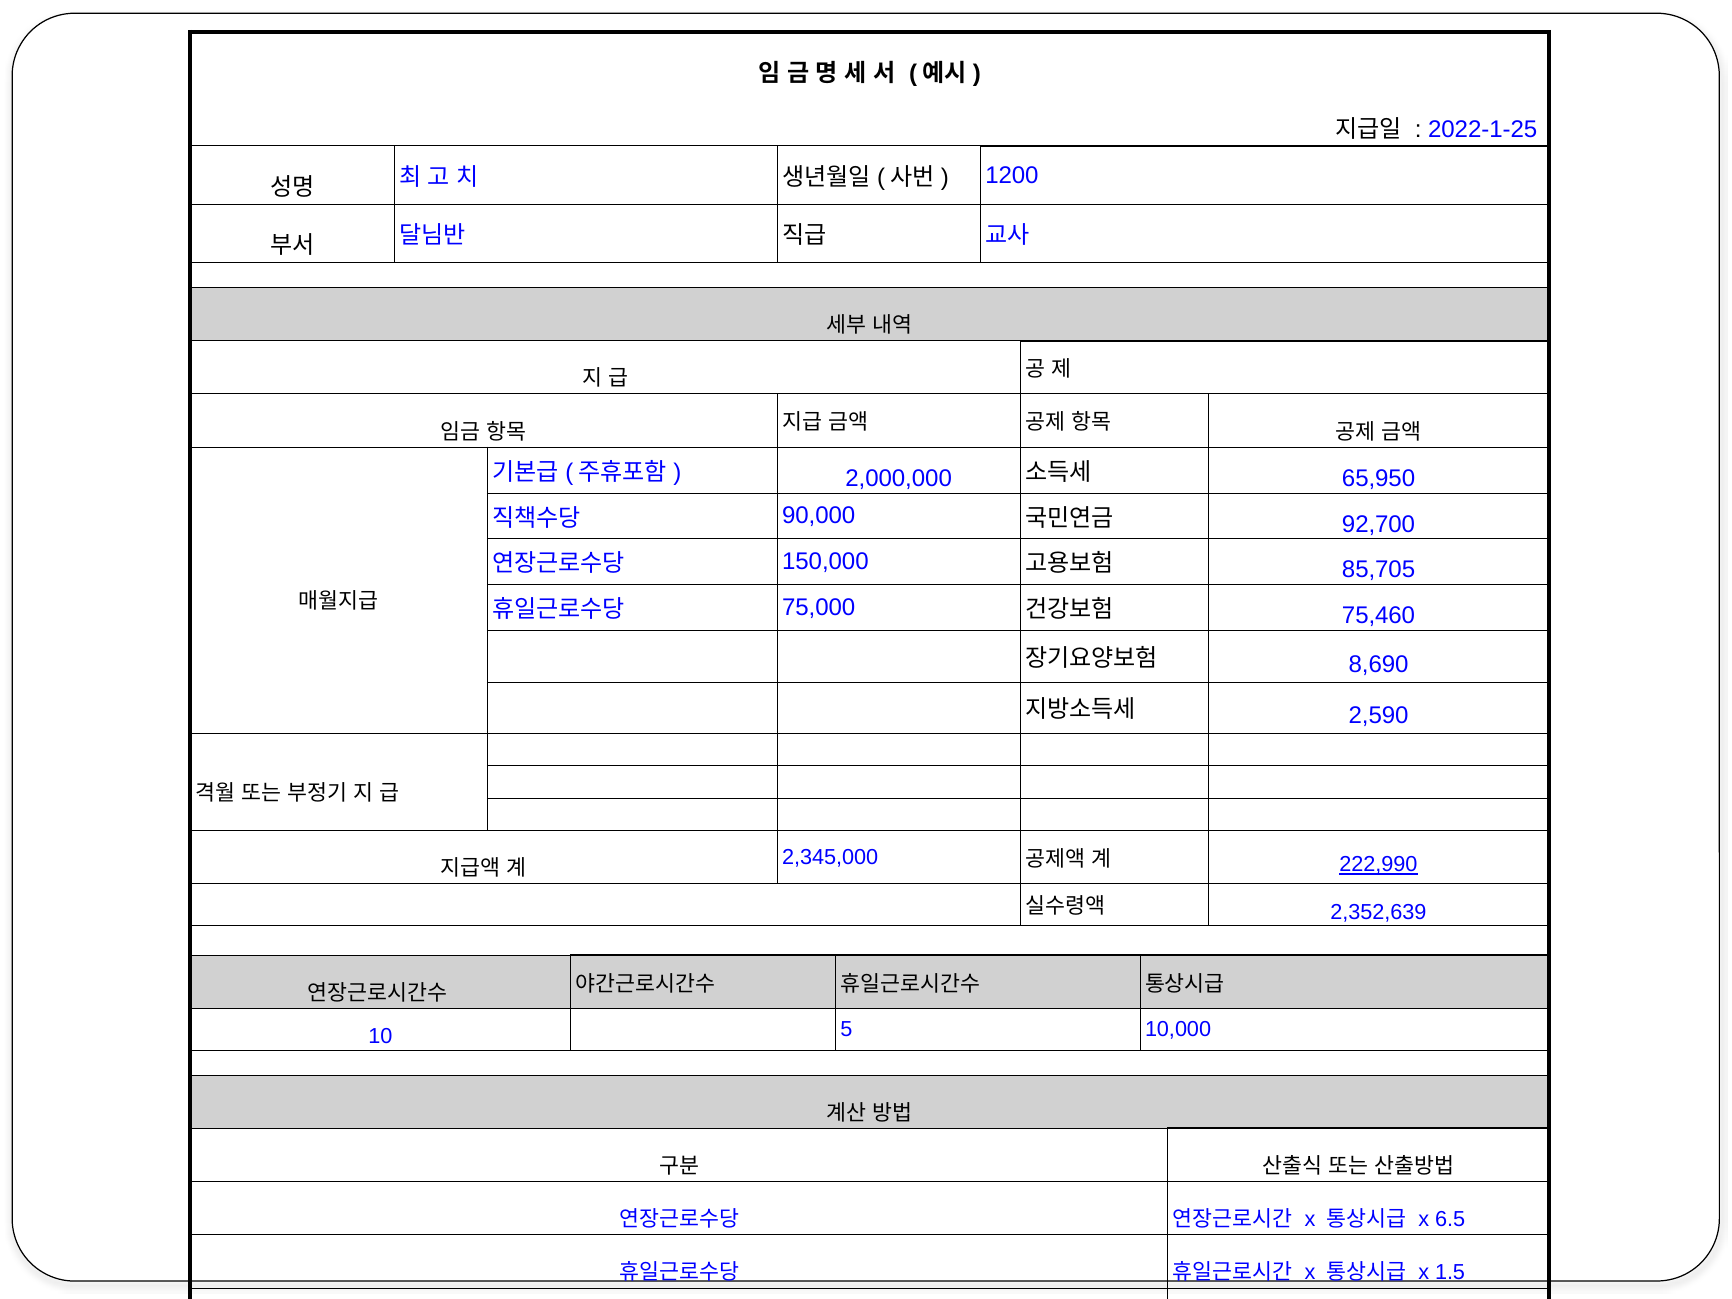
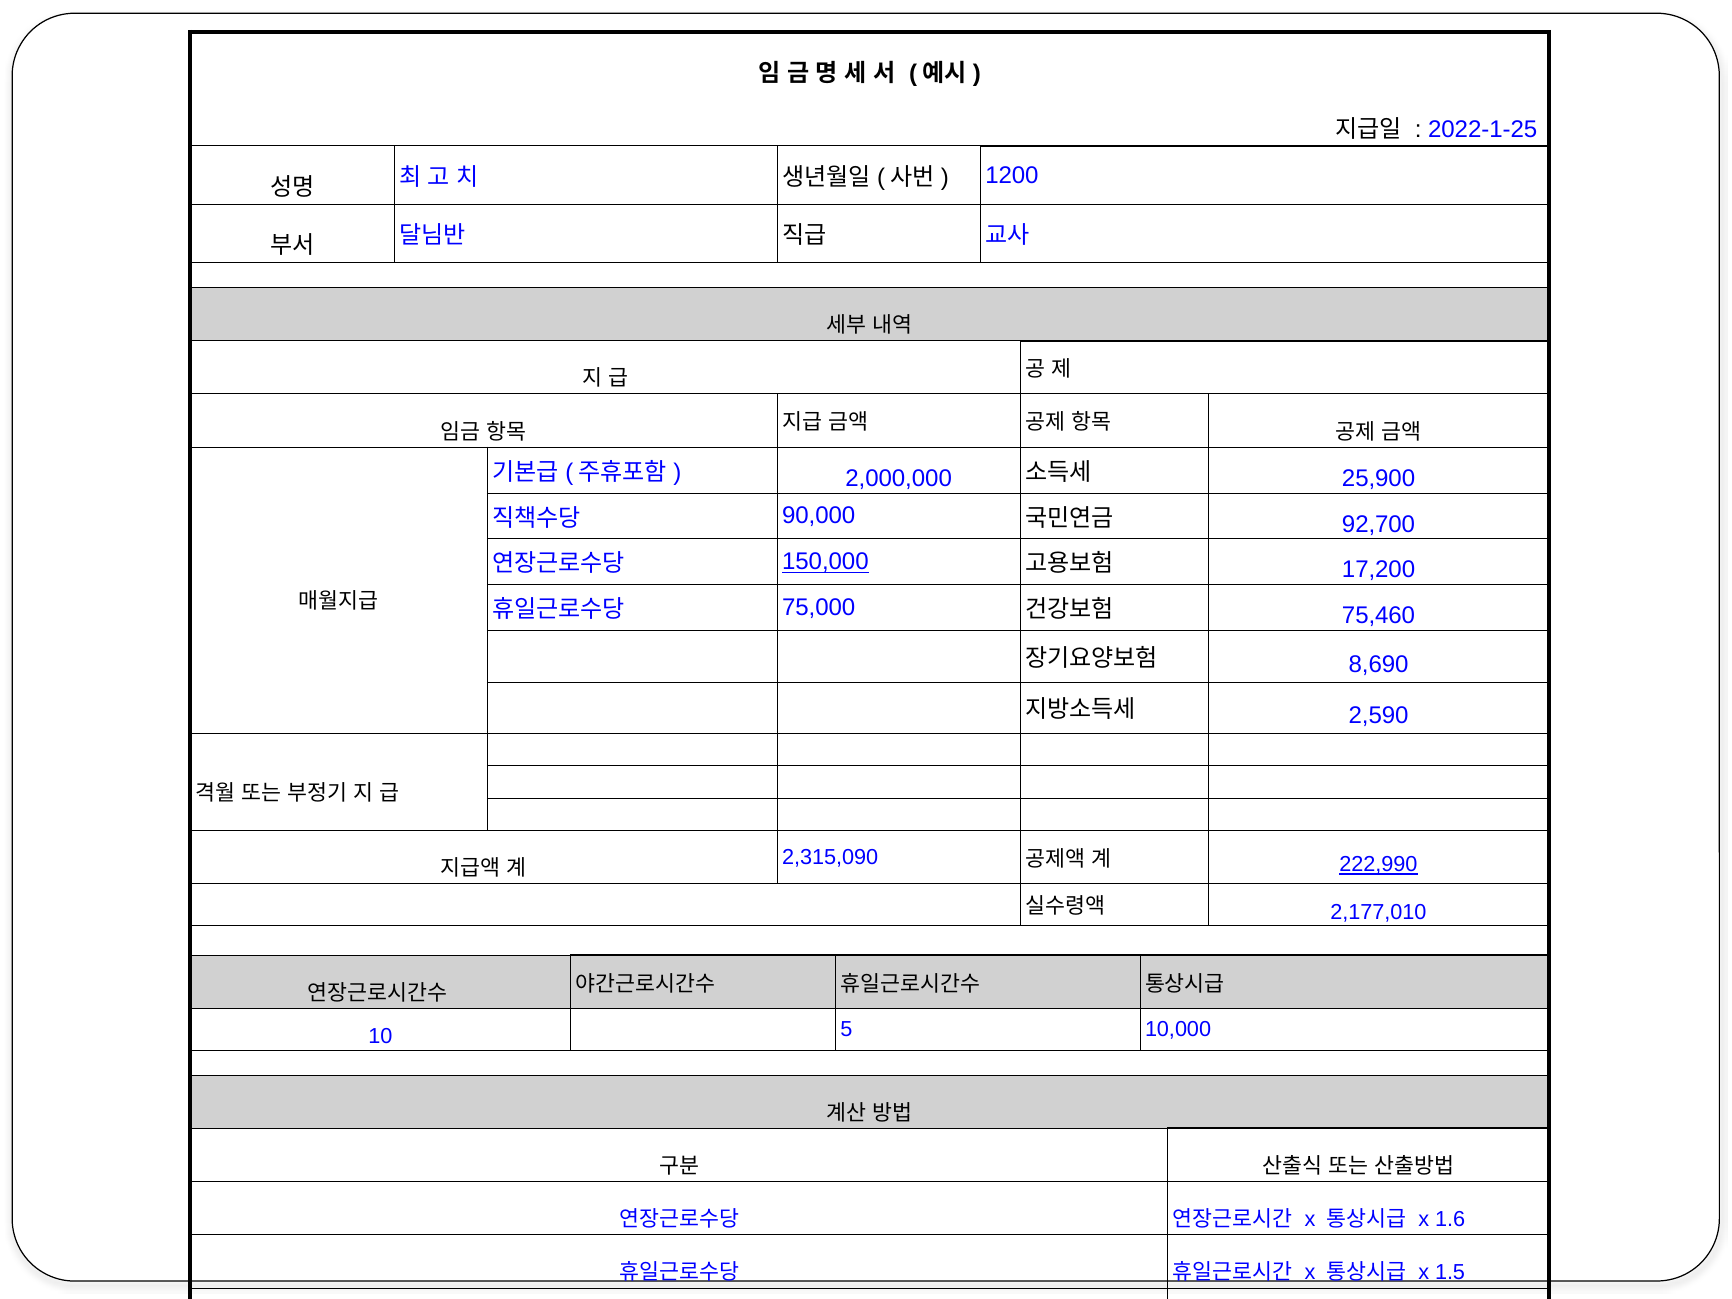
65,950: 65,950 -> 25,900
150,000 underline: none -> present
85,705: 85,705 -> 17,200
2,345,000: 2,345,000 -> 2,315,090
2,352,639: 2,352,639 -> 2,177,010
6.5: 6.5 -> 1.6
